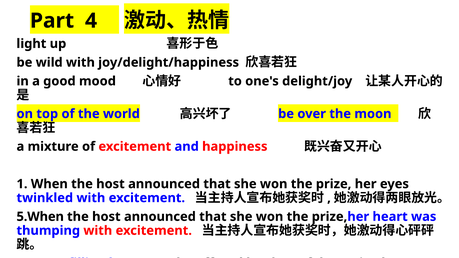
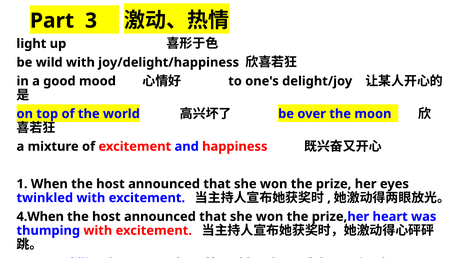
Part 4: 4 -> 3
5.When: 5.When -> 4.When
